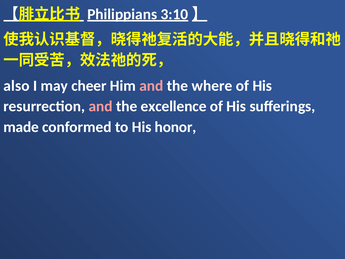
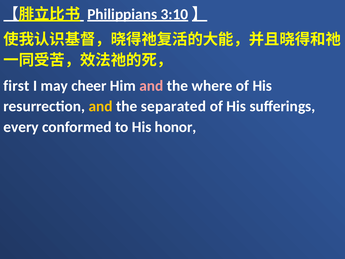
also: also -> first
and at (101, 106) colour: pink -> yellow
excellence: excellence -> separated
made: made -> every
